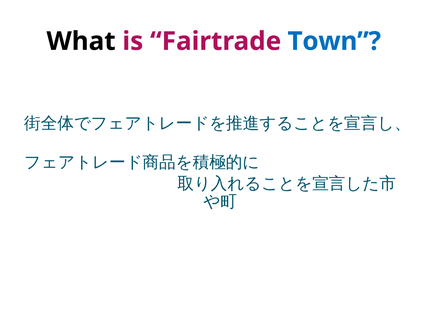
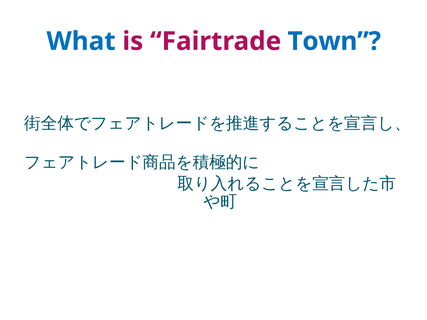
What colour: black -> blue
